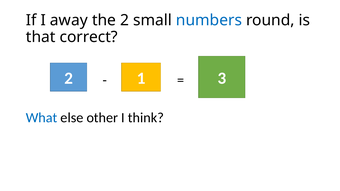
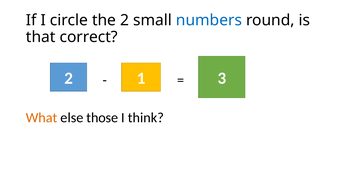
away: away -> circle
What colour: blue -> orange
other: other -> those
